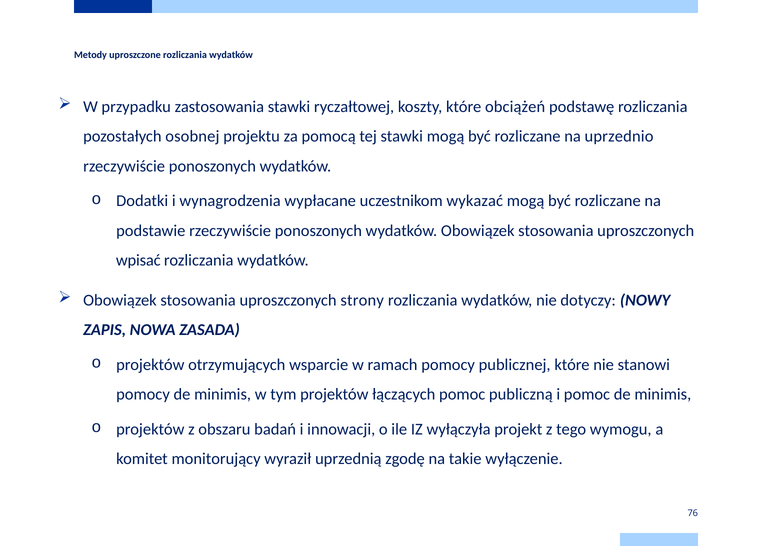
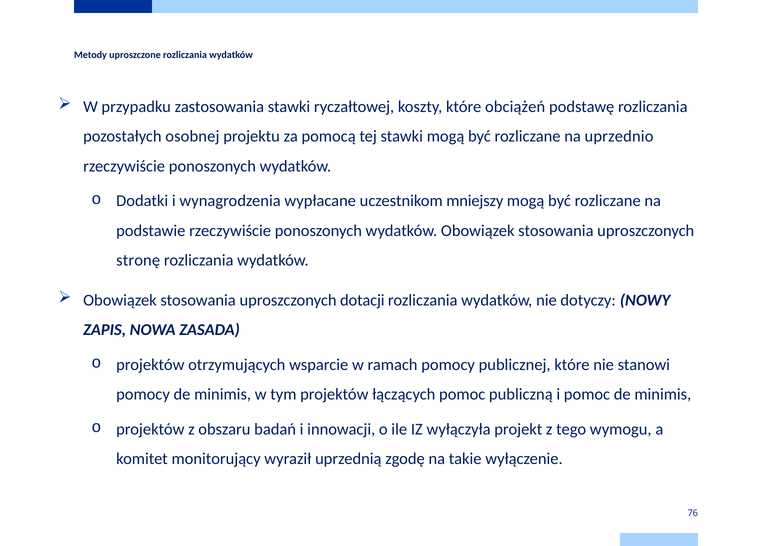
wykazać: wykazać -> mniejszy
wpisać: wpisać -> stronę
strony: strony -> dotacji
